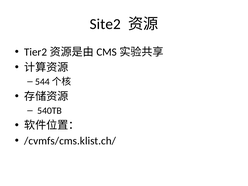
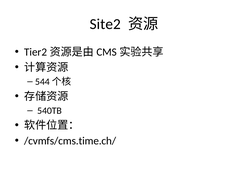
/cvmfs/cms.klist.ch/: /cvmfs/cms.klist.ch/ -> /cvmfs/cms.time.ch/
